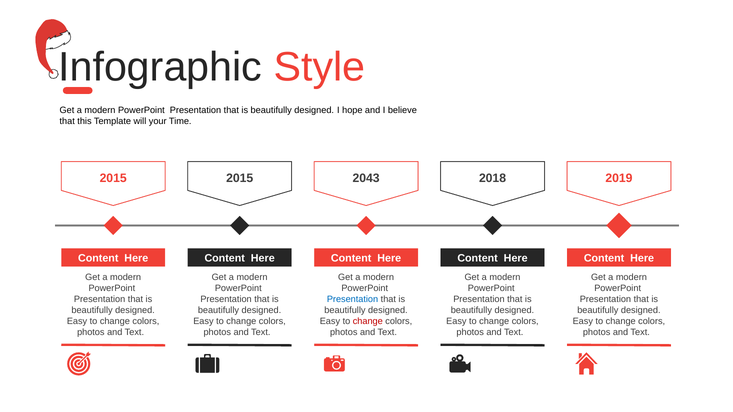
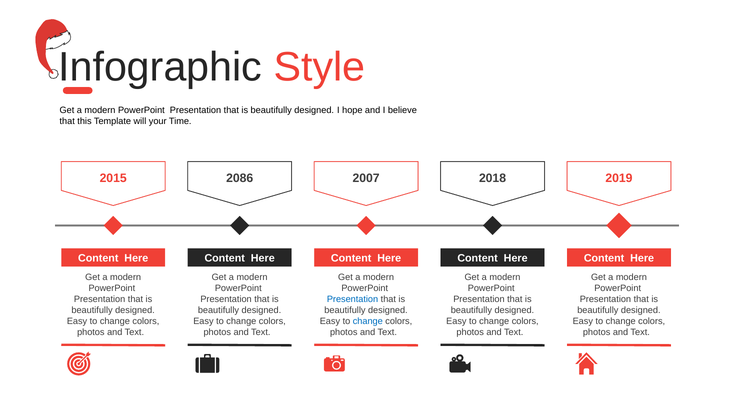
2015 at (240, 179): 2015 -> 2086
2043: 2043 -> 2007
change at (368, 321) colour: red -> blue
